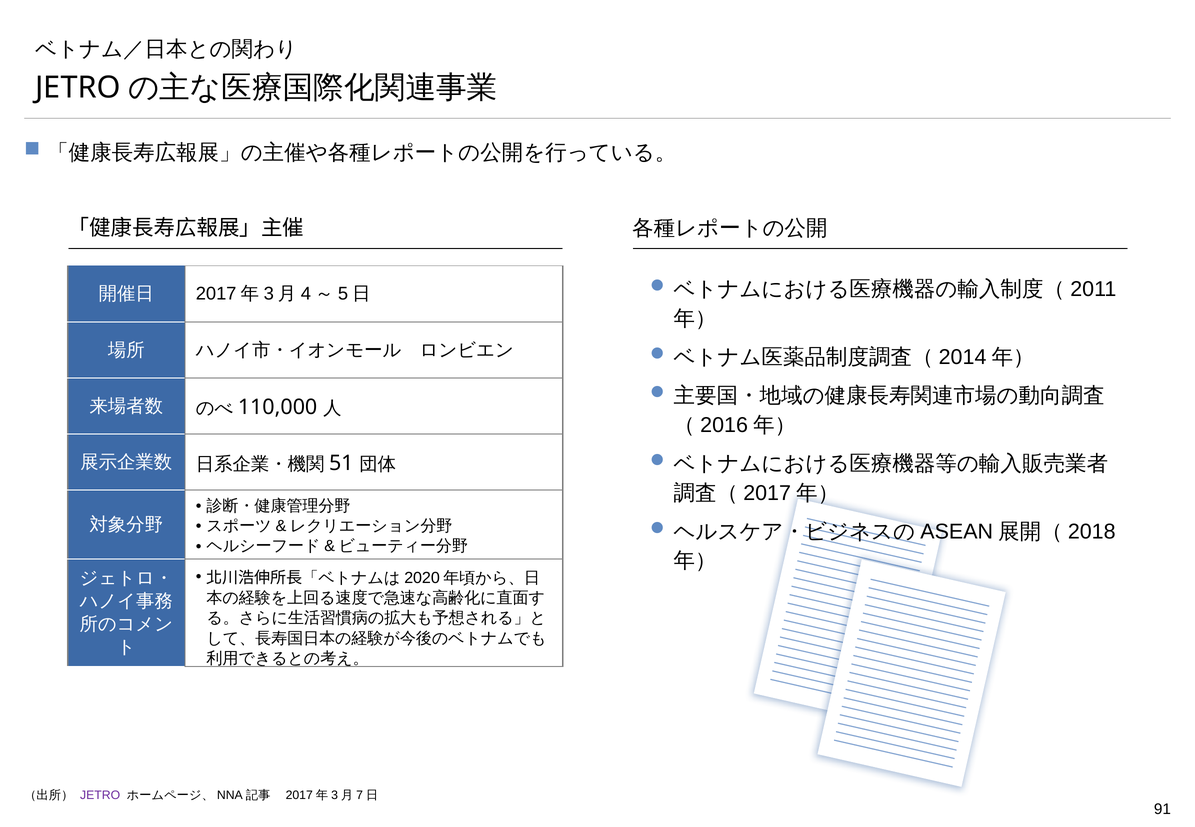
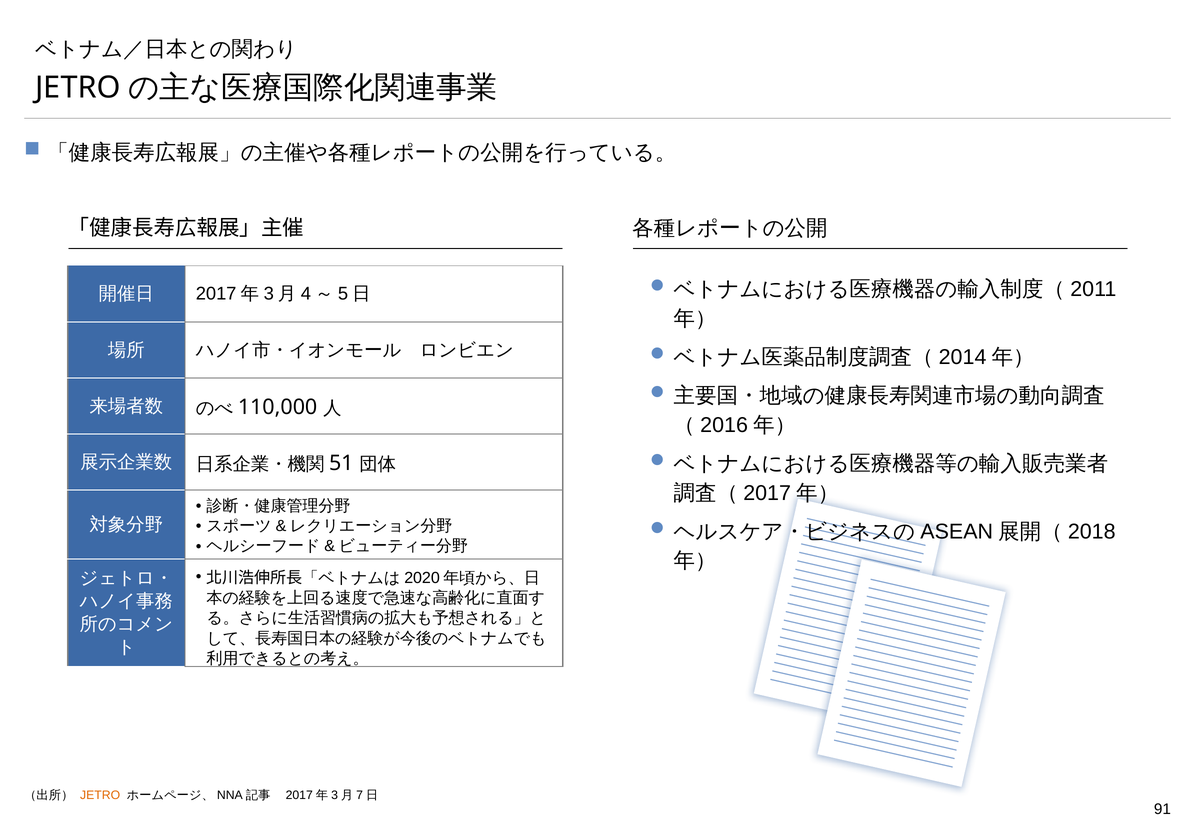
JETRO colour: purple -> orange
